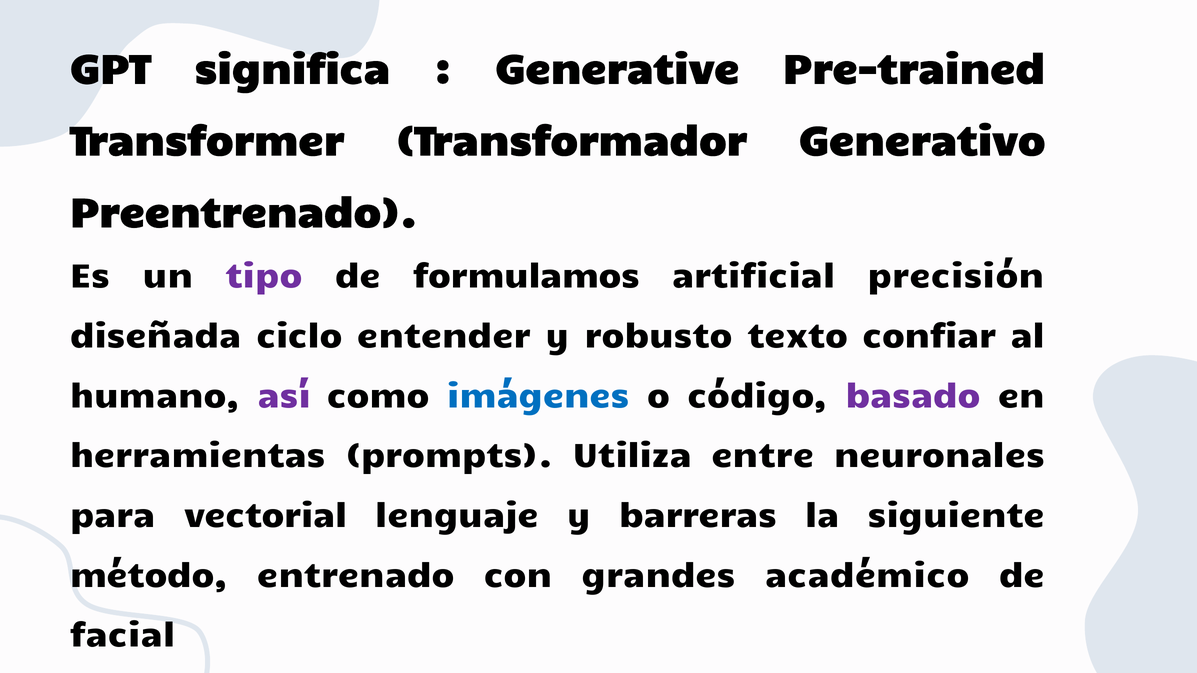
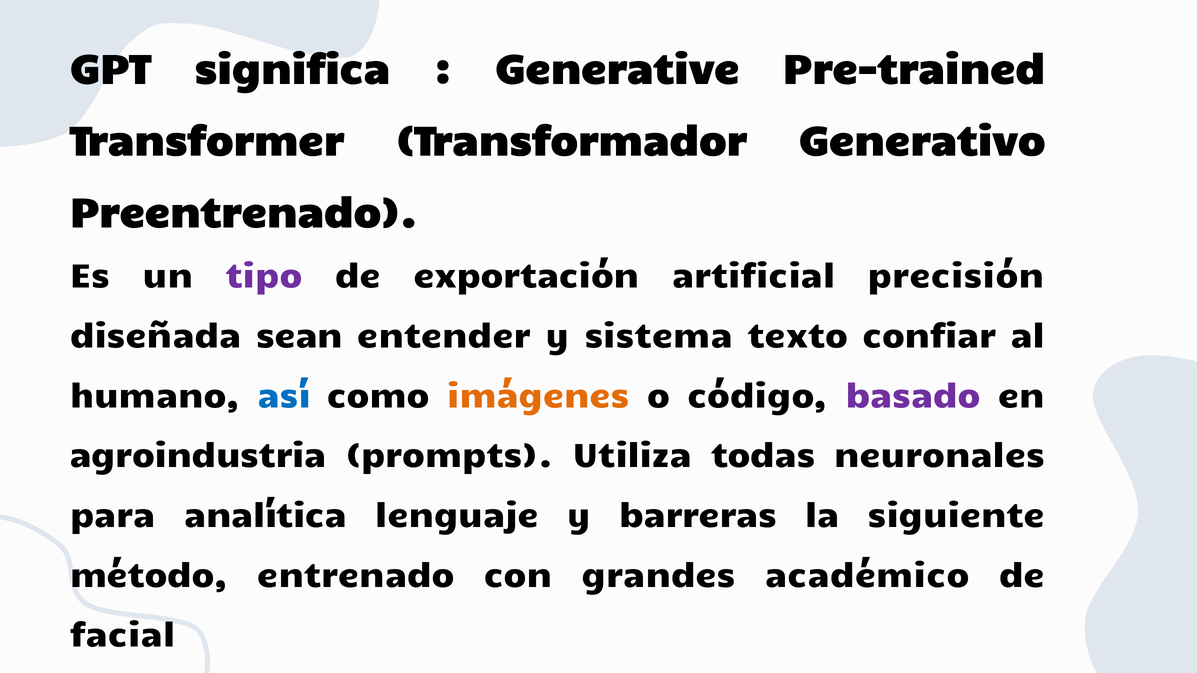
formulamos: formulamos -> exportación
ciclo: ciclo -> sean
robusto: robusto -> sistema
así colour: purple -> blue
imágenes colour: blue -> orange
herramientas: herramientas -> agroindustria
entre: entre -> todas
vectorial: vectorial -> analítica
